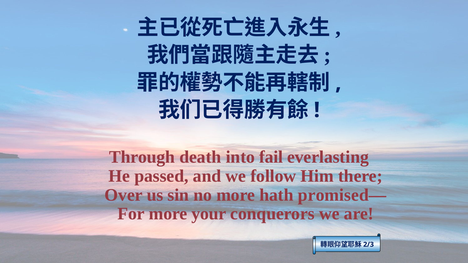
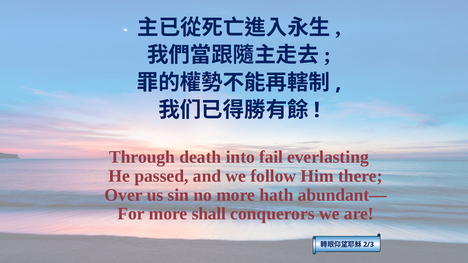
promised—: promised— -> abundant—
your: your -> shall
